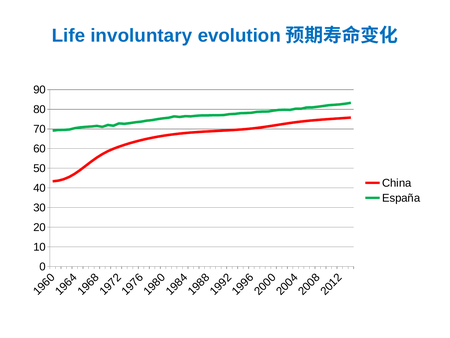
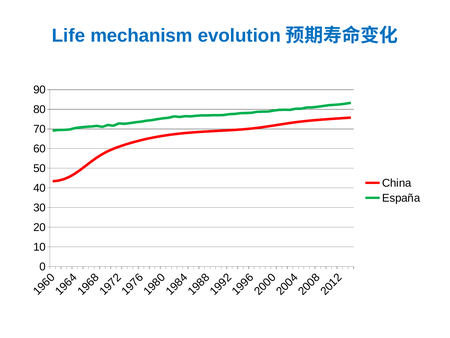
involuntary: involuntary -> mechanism
